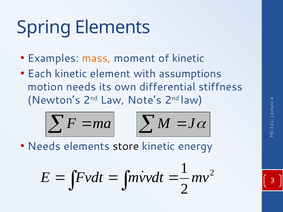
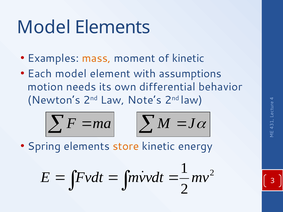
Spring at (44, 27): Spring -> Model
Each kinetic: kinetic -> model
stiffness: stiffness -> behavior
Needs at (44, 146): Needs -> Spring
store colour: black -> orange
